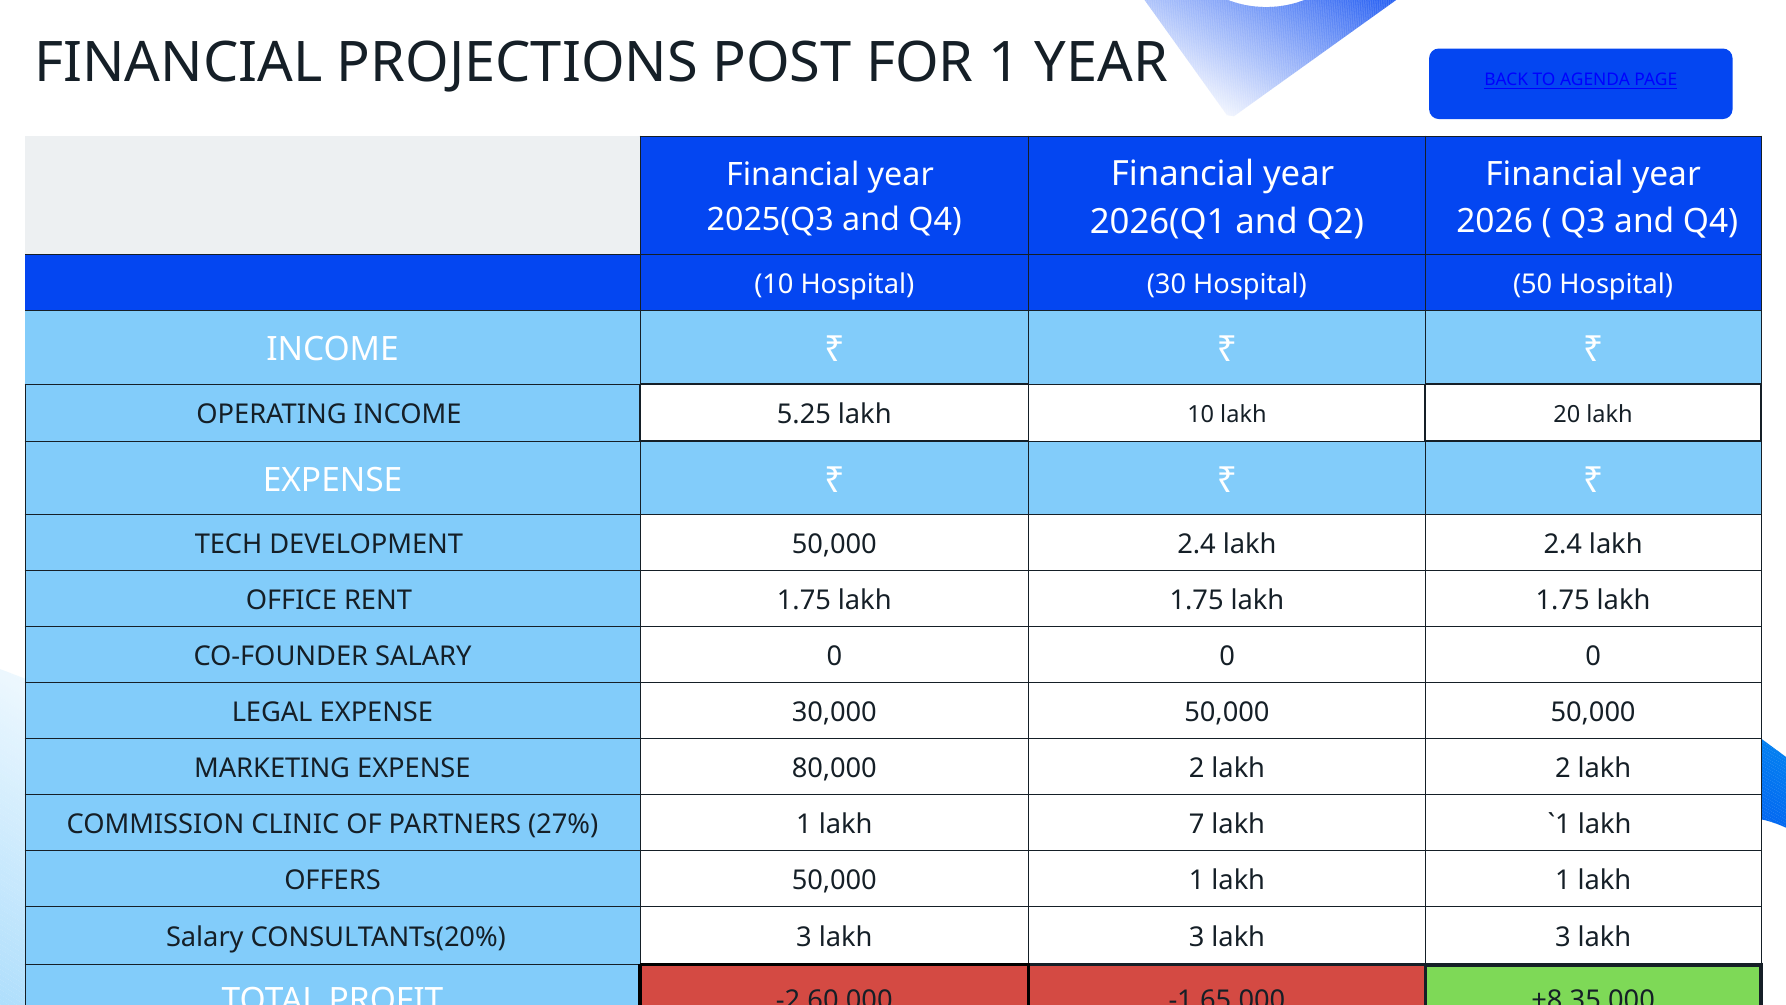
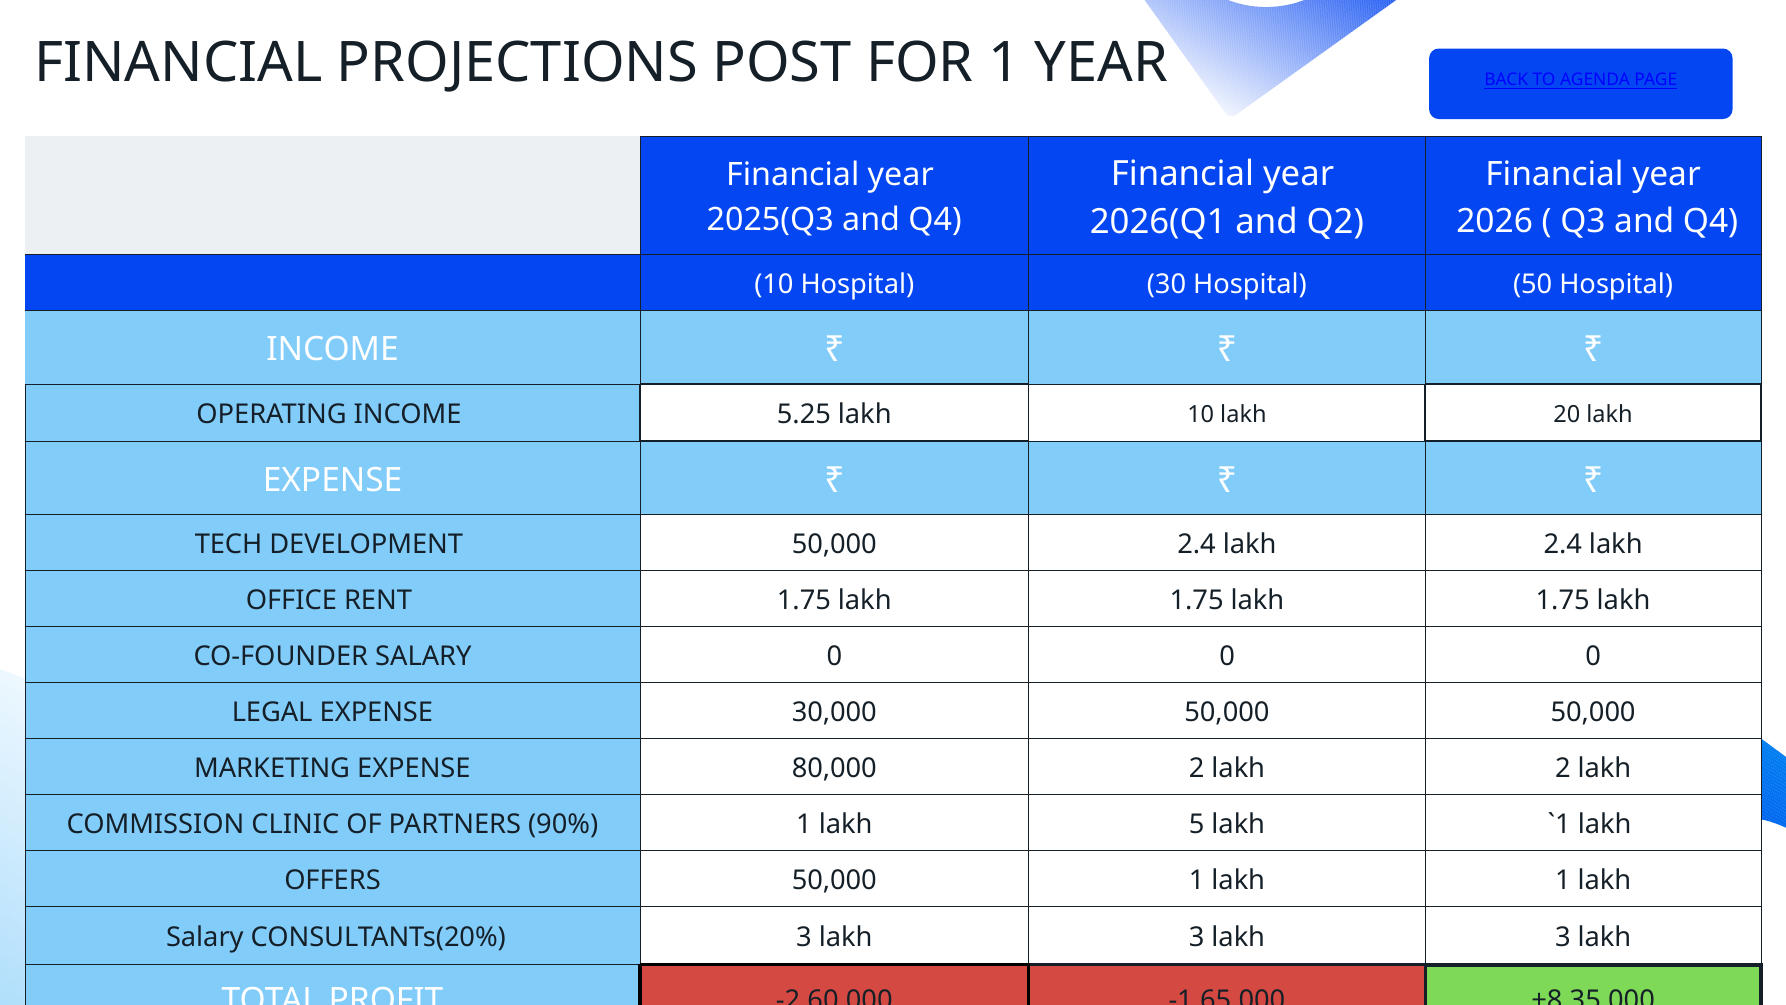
27%: 27% -> 90%
7: 7 -> 5
